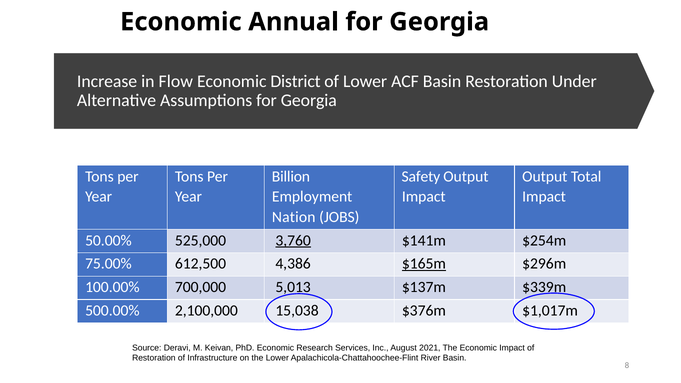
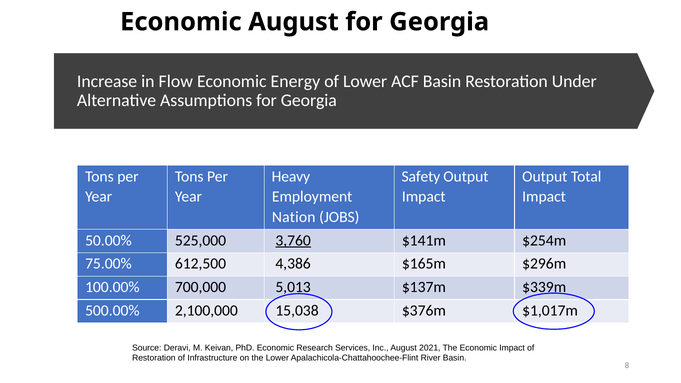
Economic Annual: Annual -> August
District: District -> Energy
Billion: Billion -> Heavy
$165m underline: present -> none
